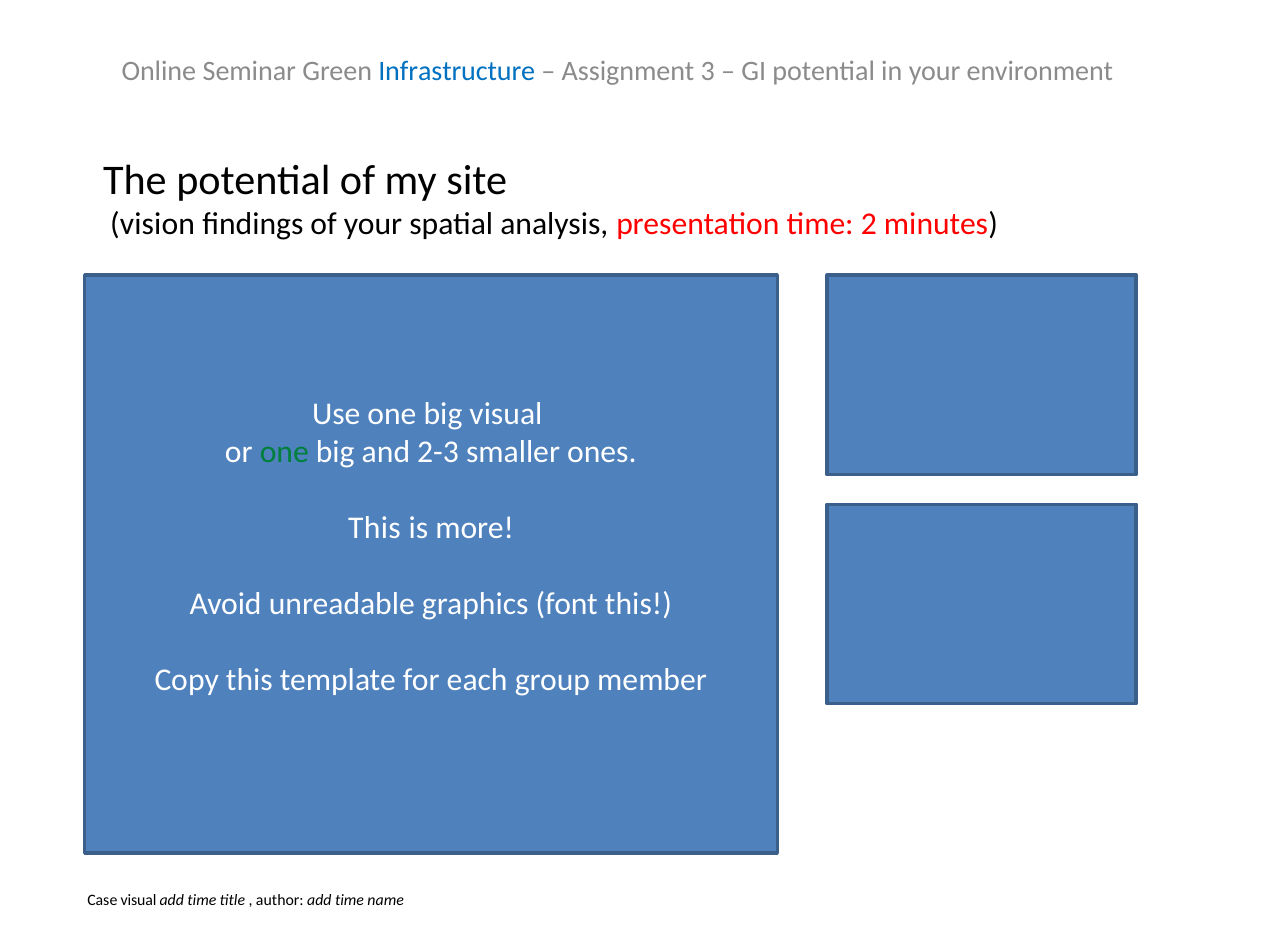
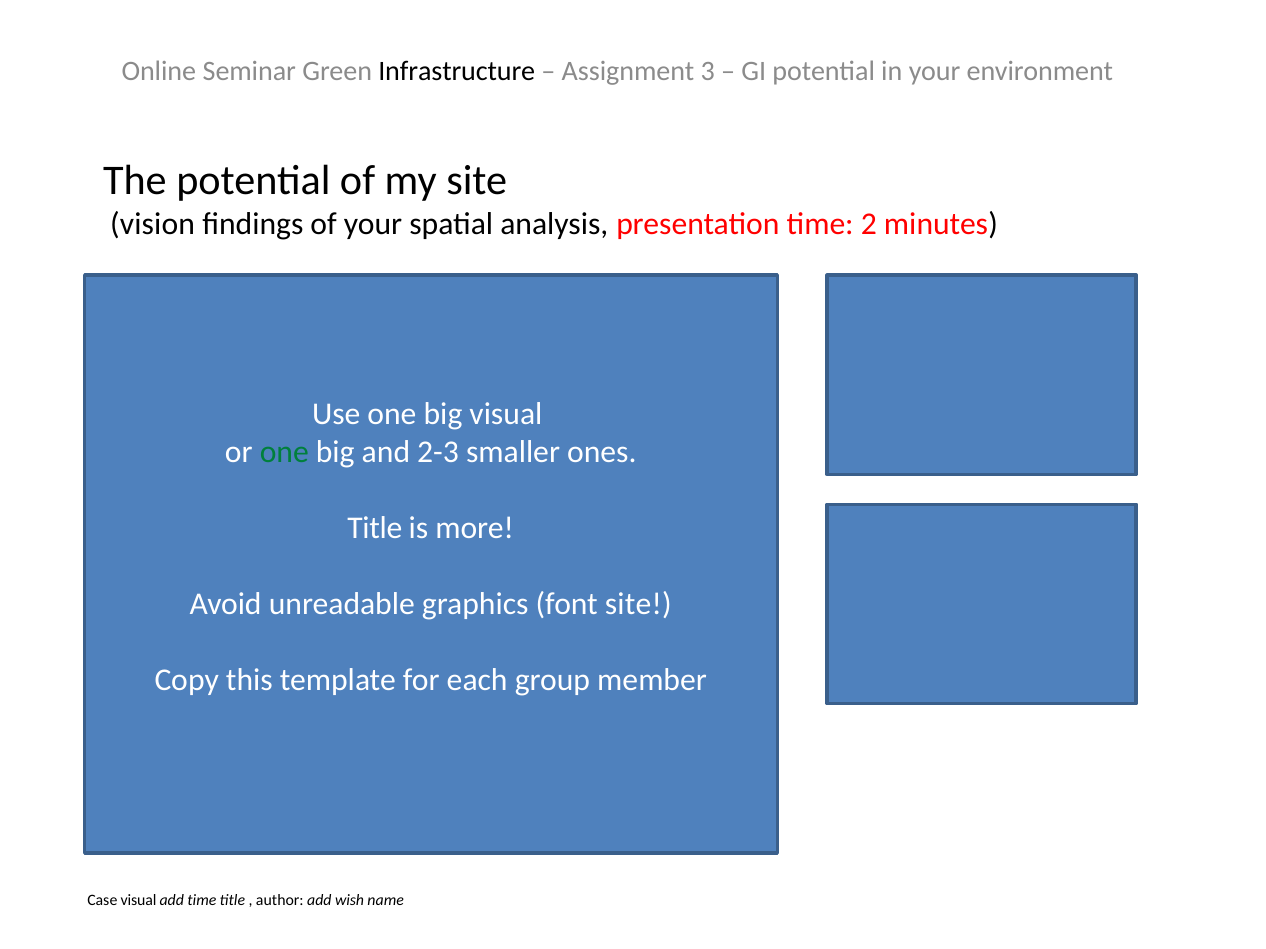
Infrastructure colour: blue -> black
This at (375, 529): This -> Title
font this: this -> site
author add time: time -> wish
